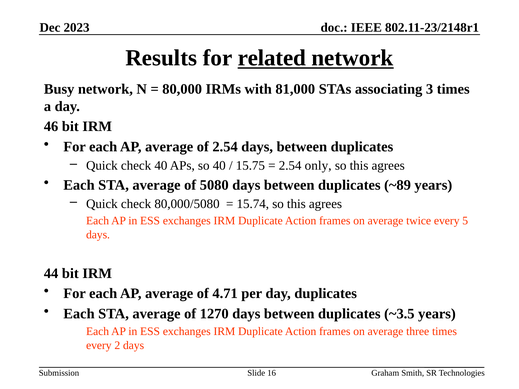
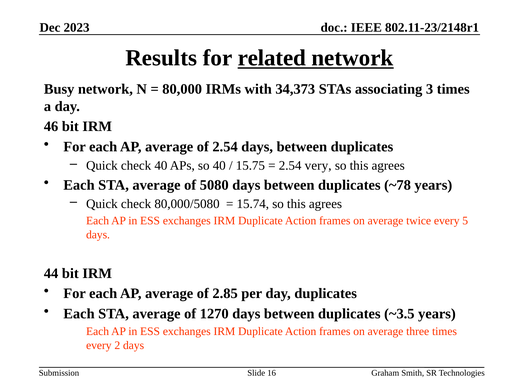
81,000: 81,000 -> 34,373
only: only -> very
~89: ~89 -> ~78
4.71: 4.71 -> 2.85
